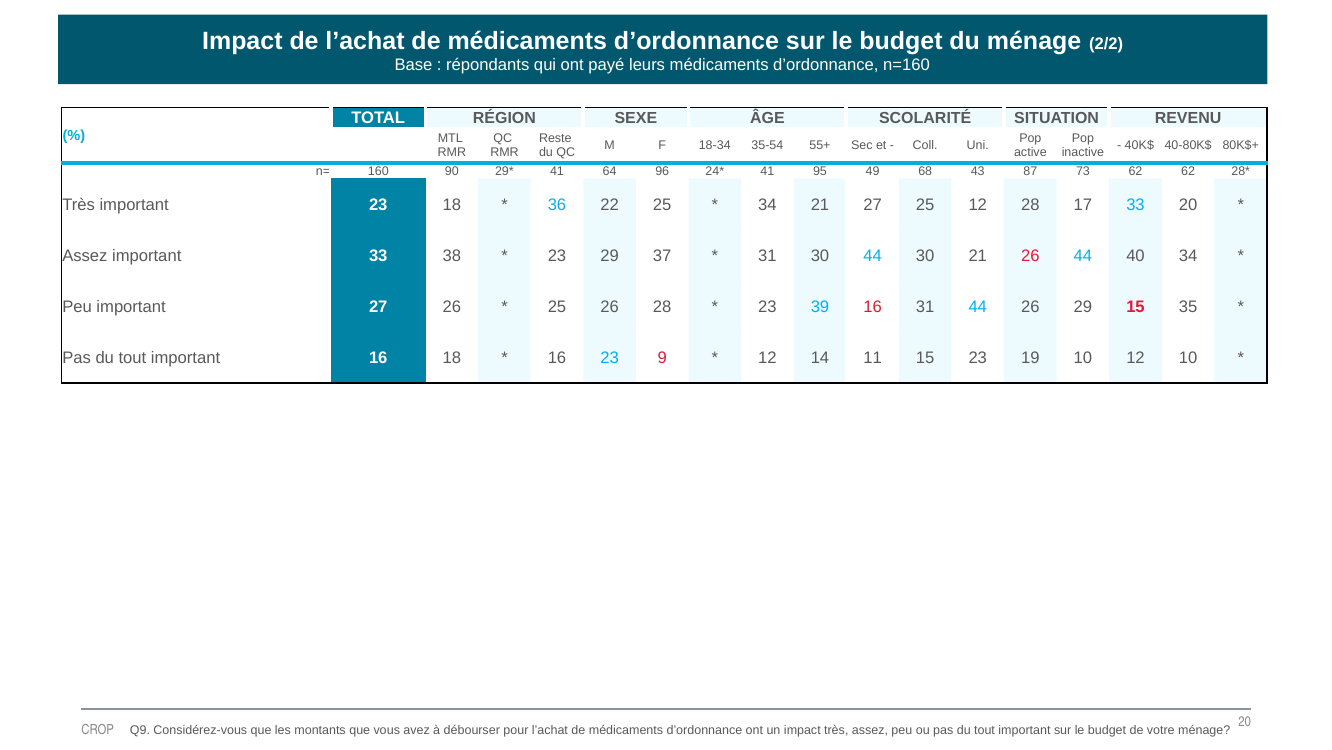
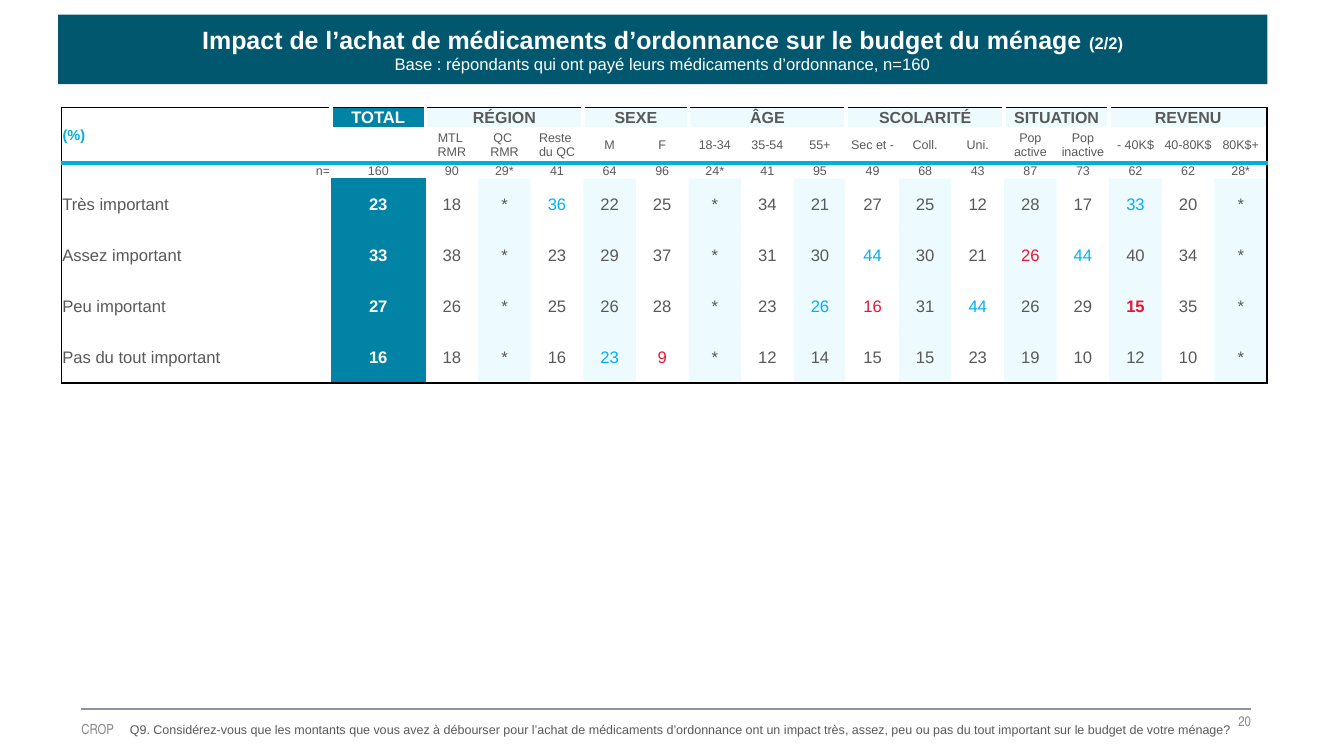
23 39: 39 -> 26
14 11: 11 -> 15
